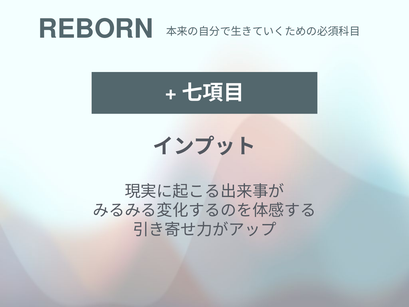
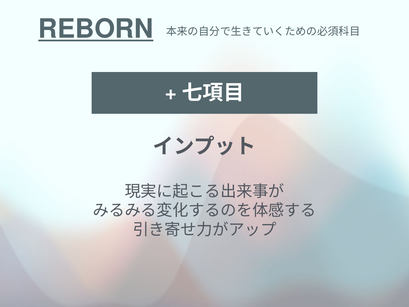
REBORN underline: none -> present
